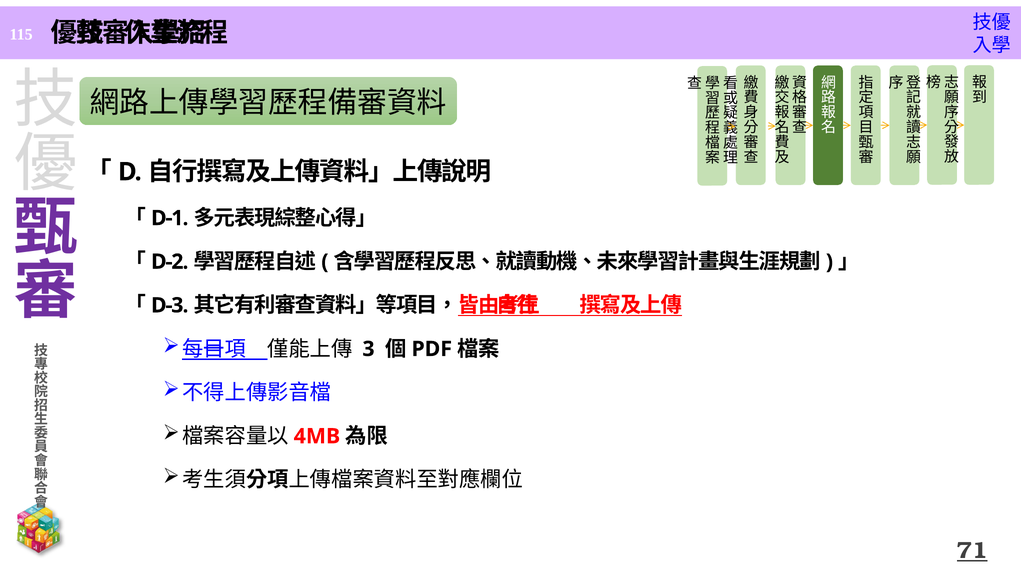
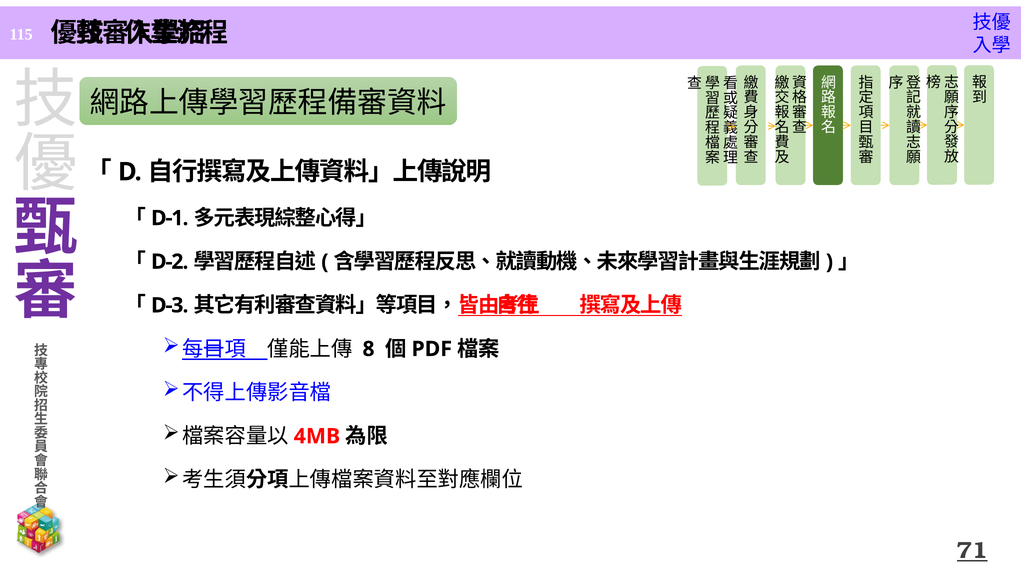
3: 3 -> 8
